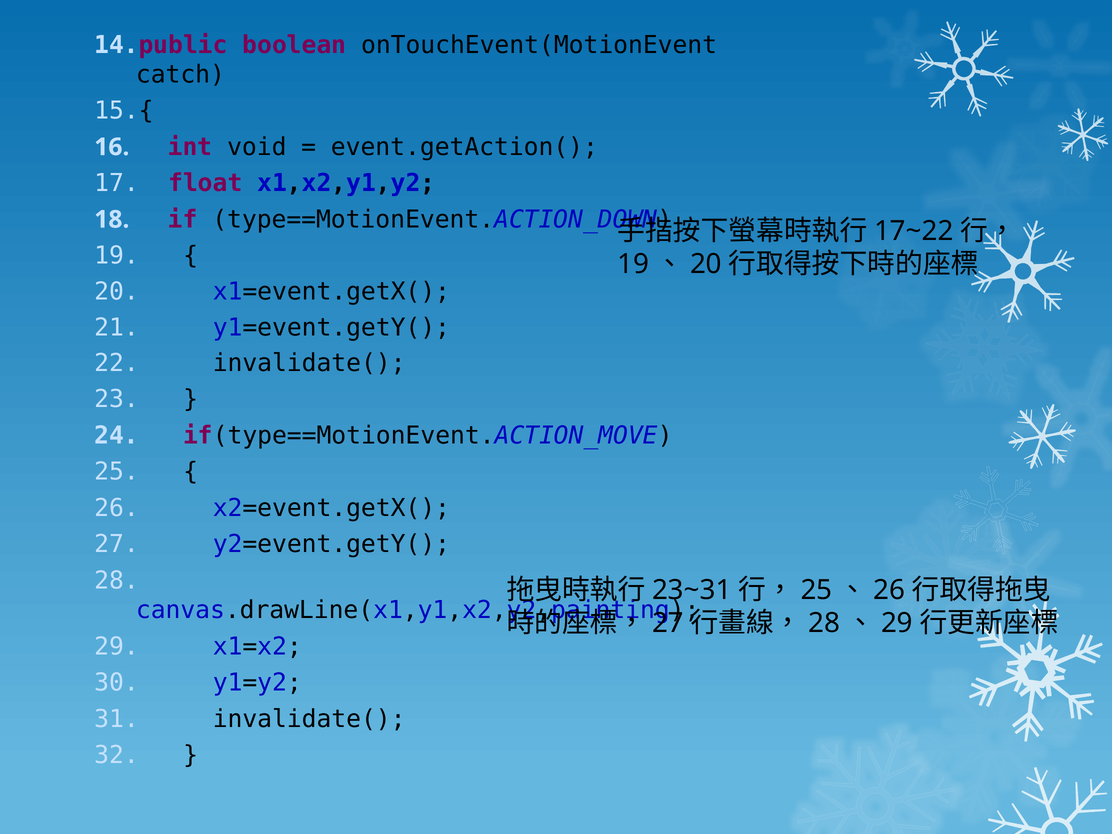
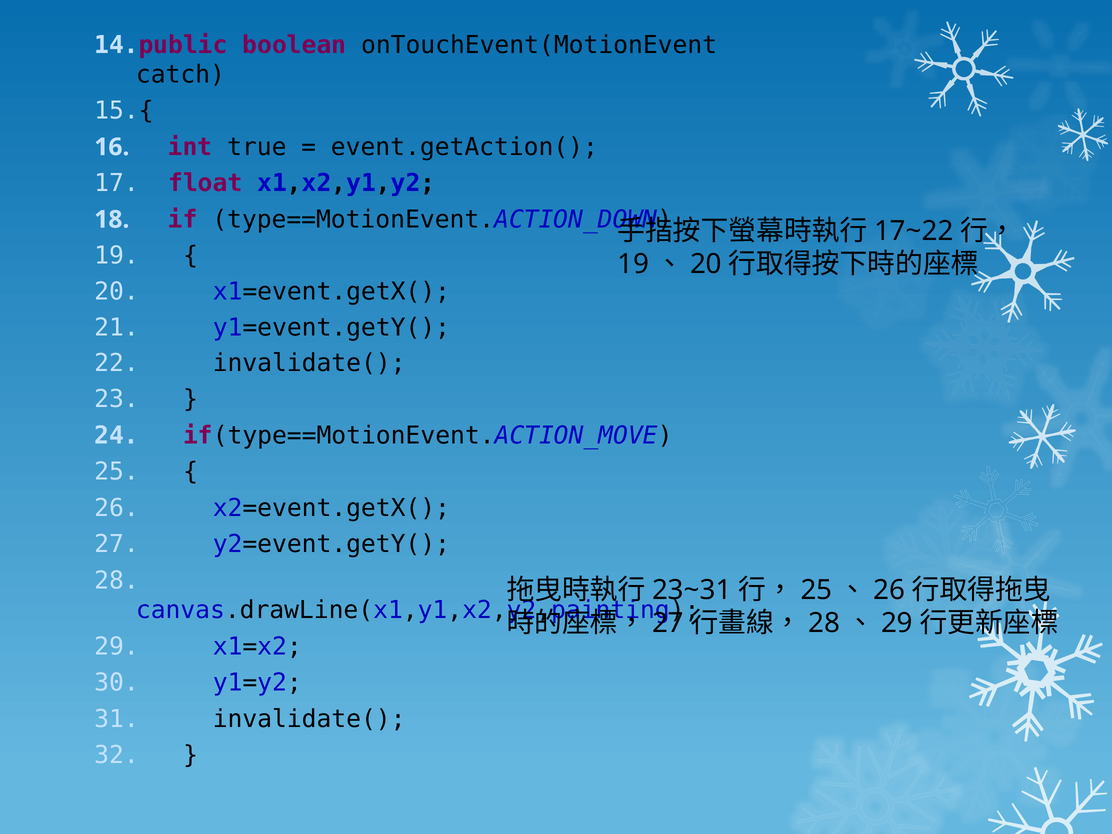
void: void -> true
